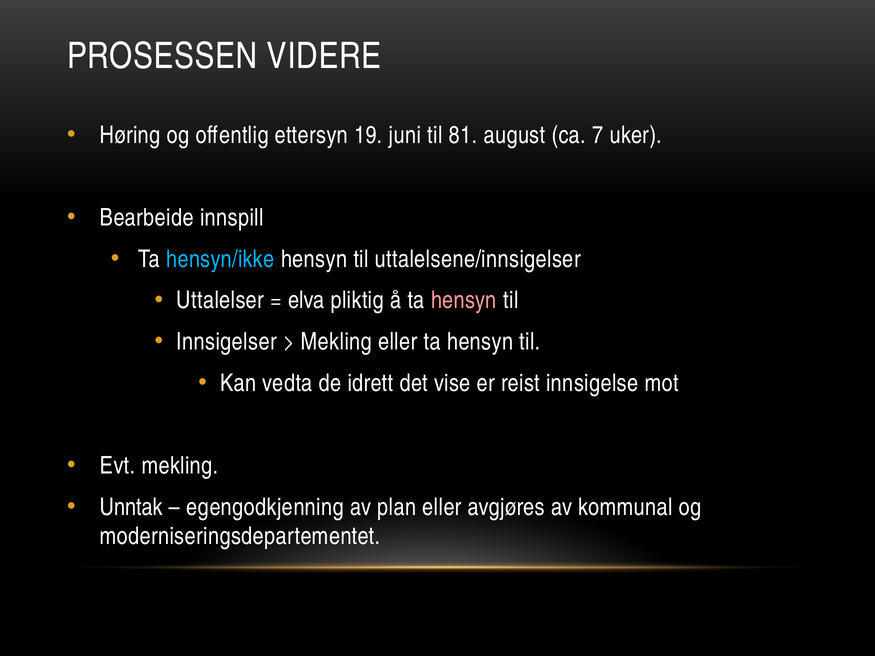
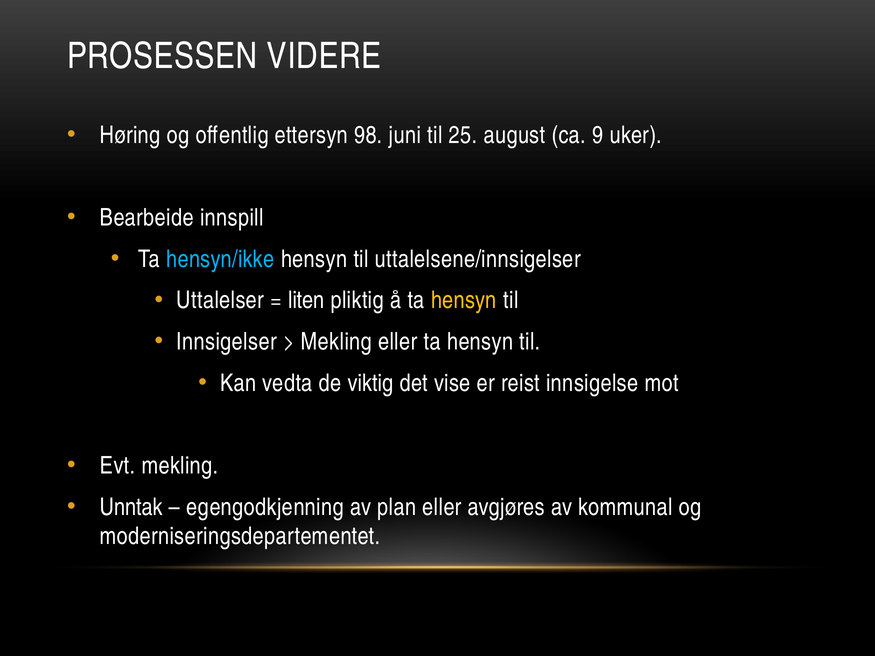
19: 19 -> 98
81: 81 -> 25
7: 7 -> 9
elva: elva -> liten
hensyn at (464, 301) colour: pink -> yellow
idrett: idrett -> viktig
